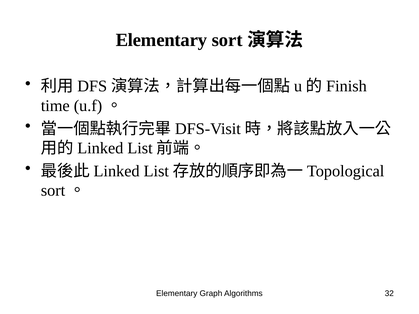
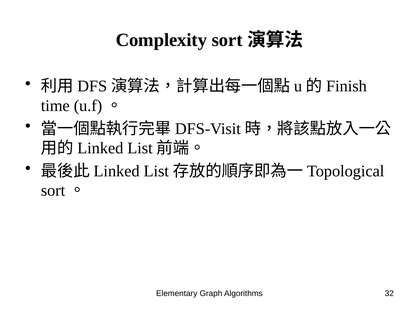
Elementary at (161, 40): Elementary -> Complexity
